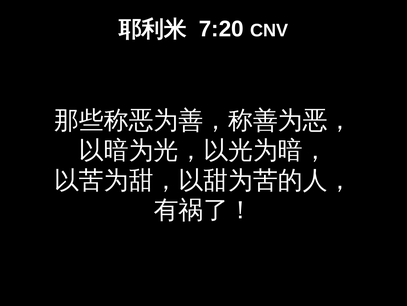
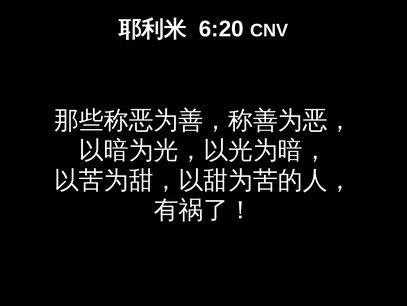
7:20: 7:20 -> 6:20
